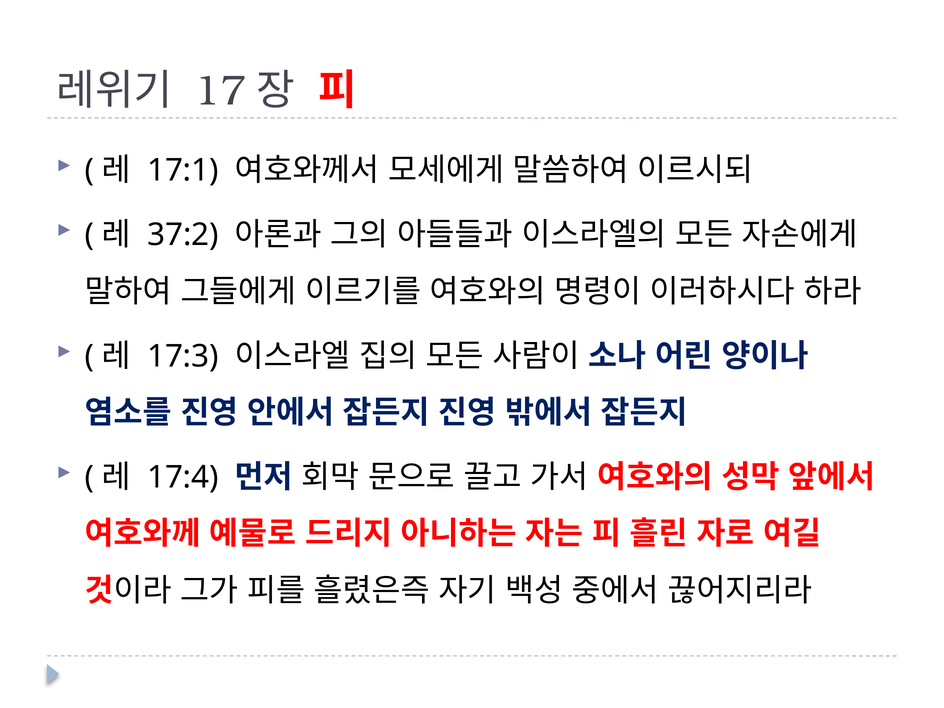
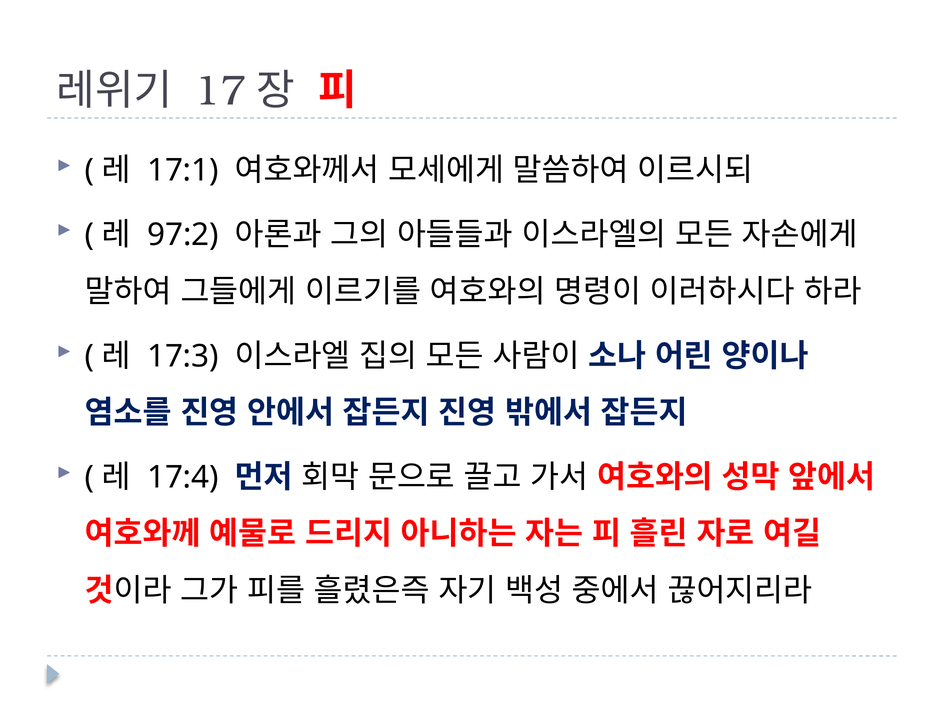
37:2: 37:2 -> 97:2
